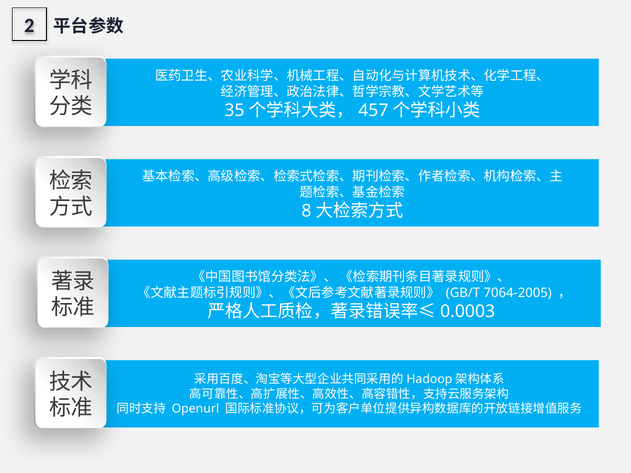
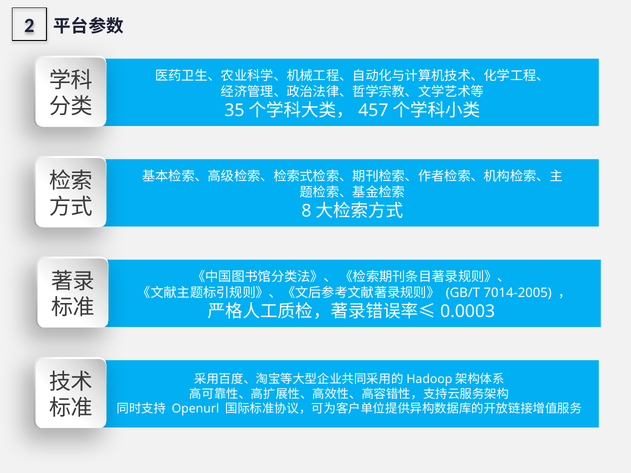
7064-2005: 7064-2005 -> 7014-2005
